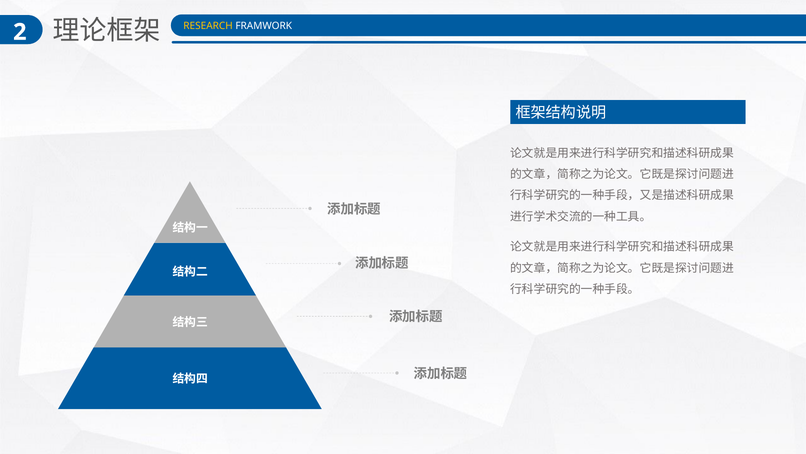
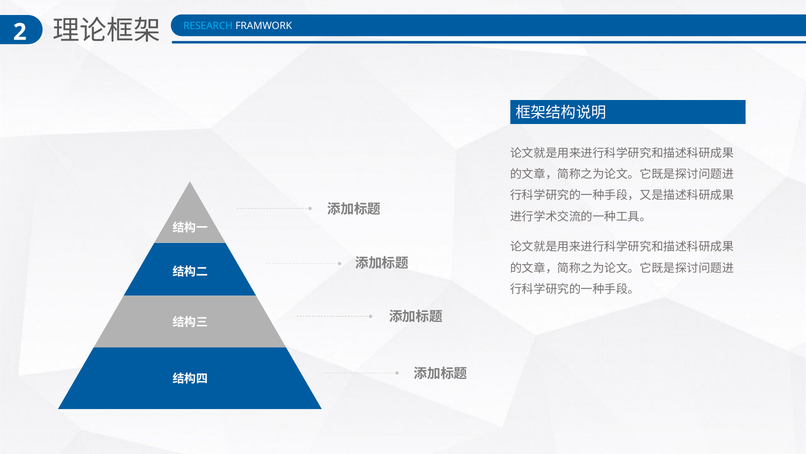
RESEARCH colour: yellow -> light blue
